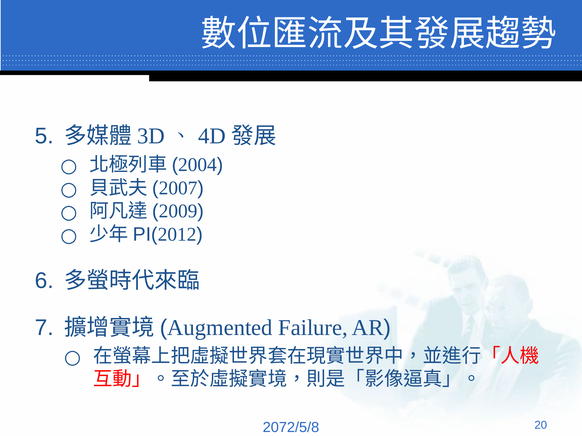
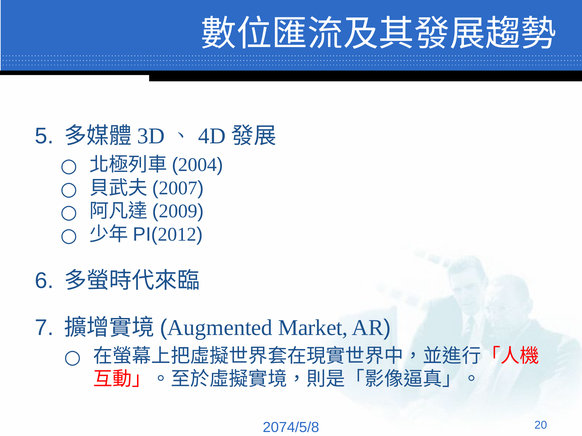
Failure: Failure -> Market
2072/5/8: 2072/5/8 -> 2074/5/8
